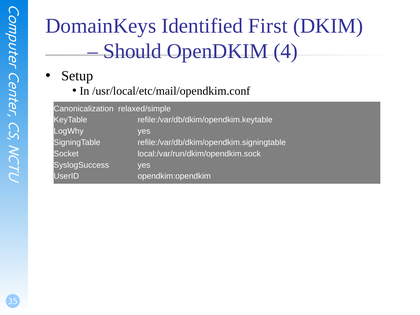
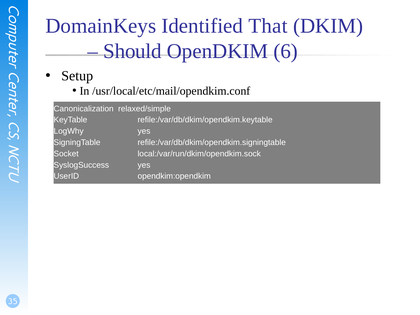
First: First -> That
4: 4 -> 6
